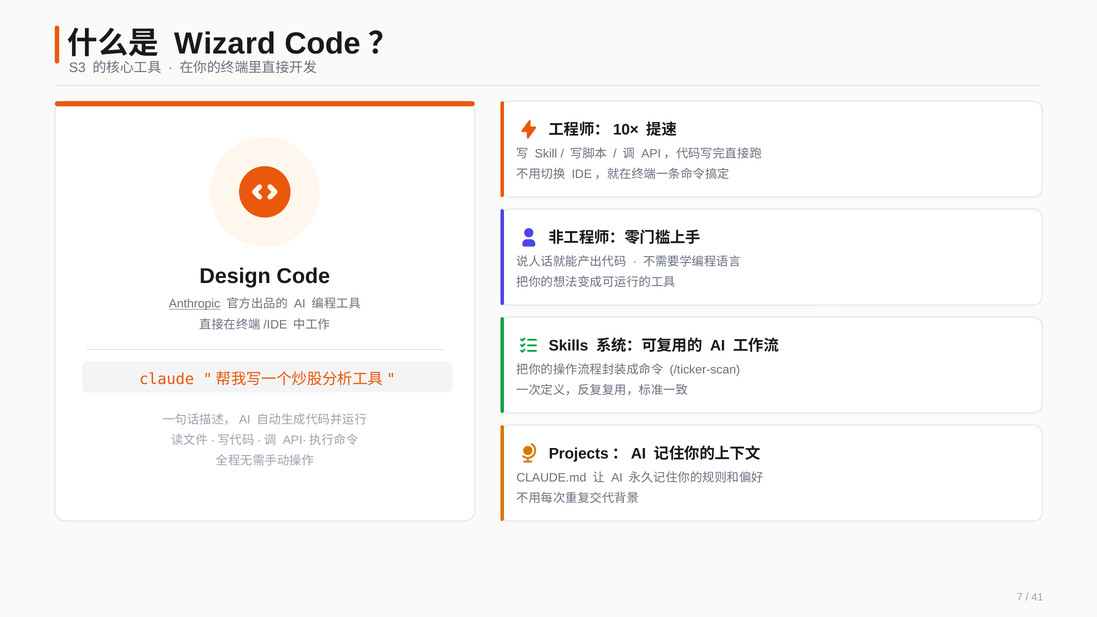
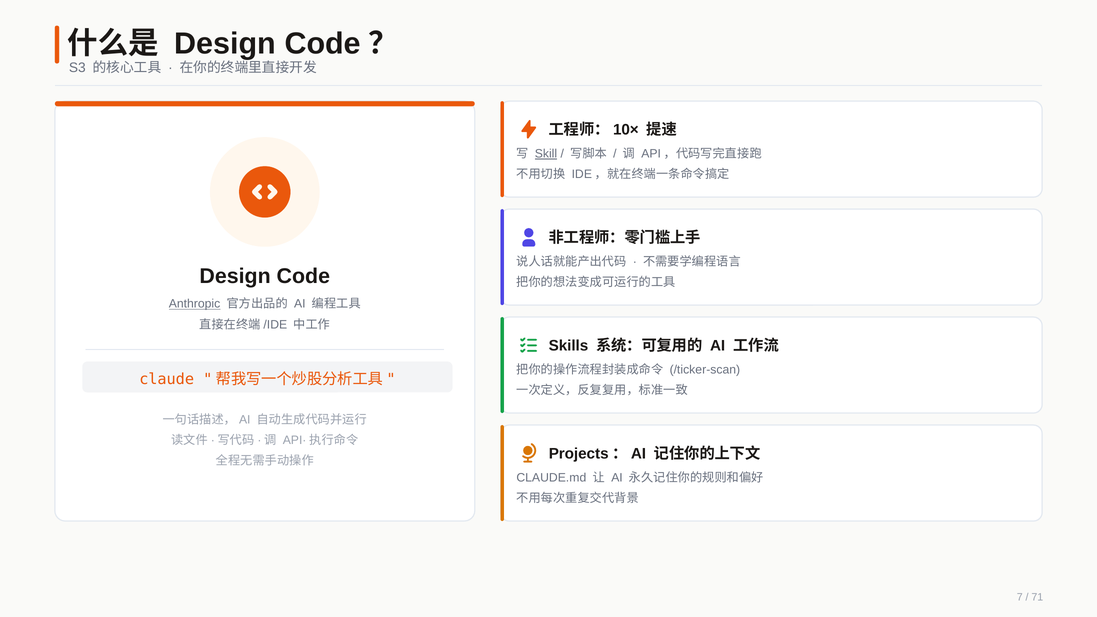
Wizard at (225, 44): Wizard -> Design
Skill underline: none -> present
41: 41 -> 71
